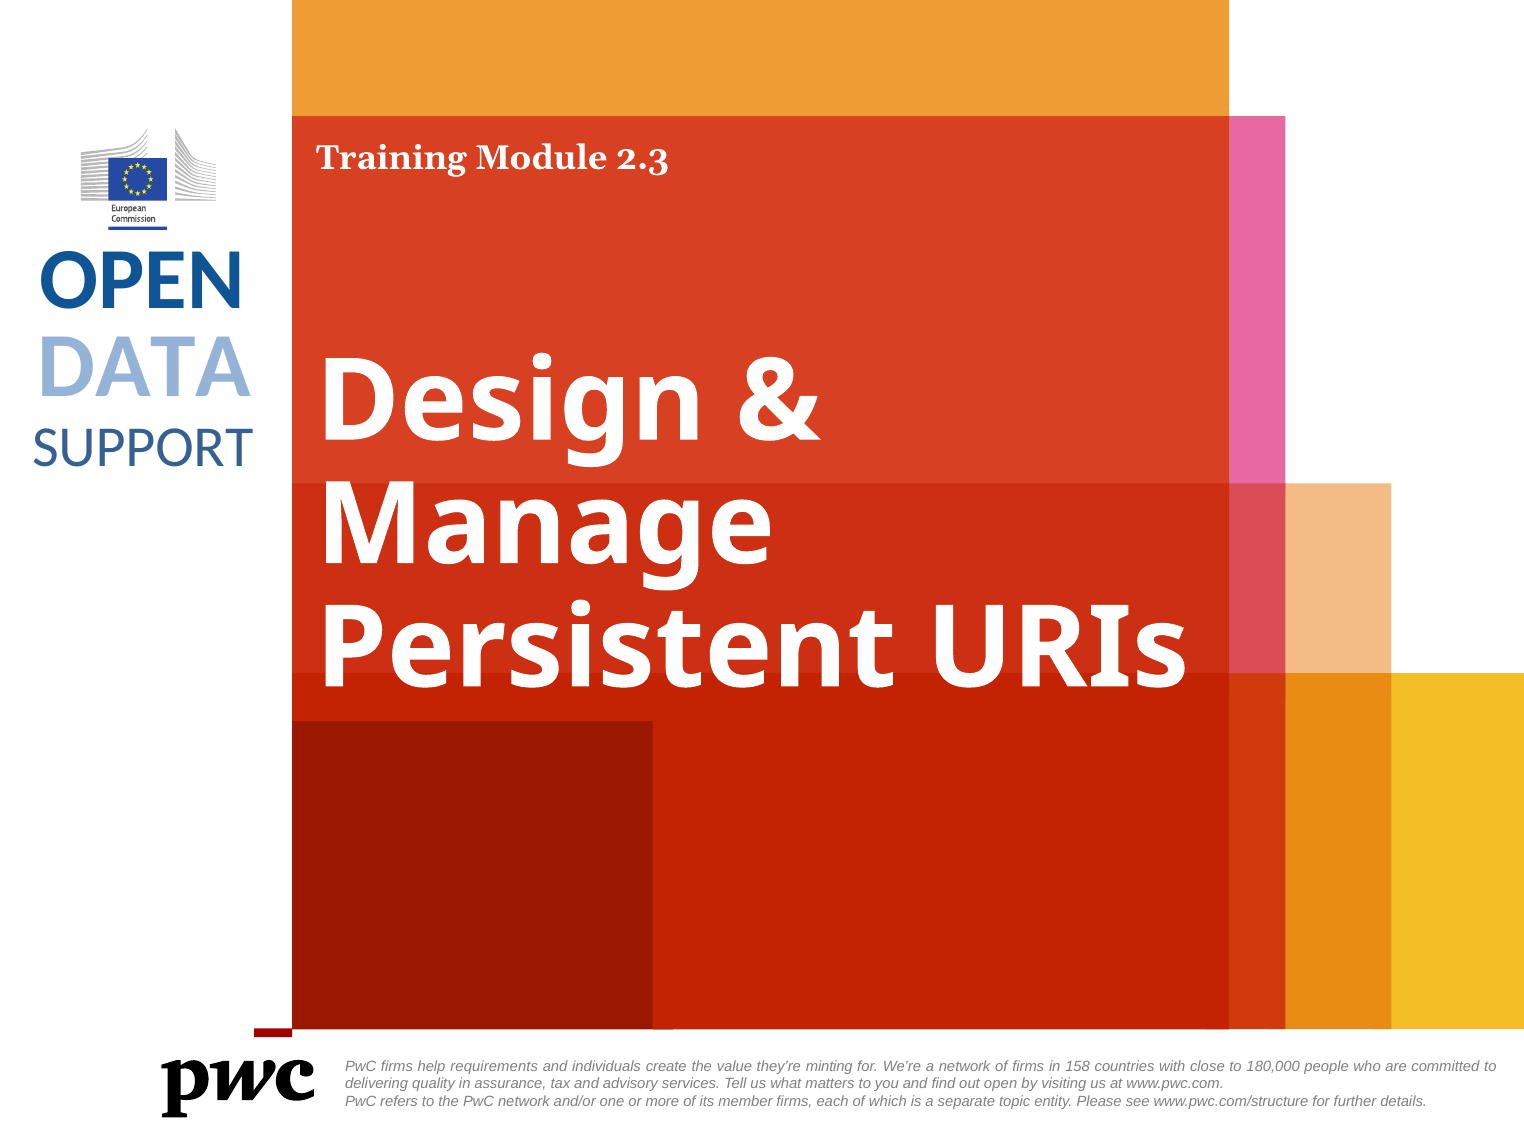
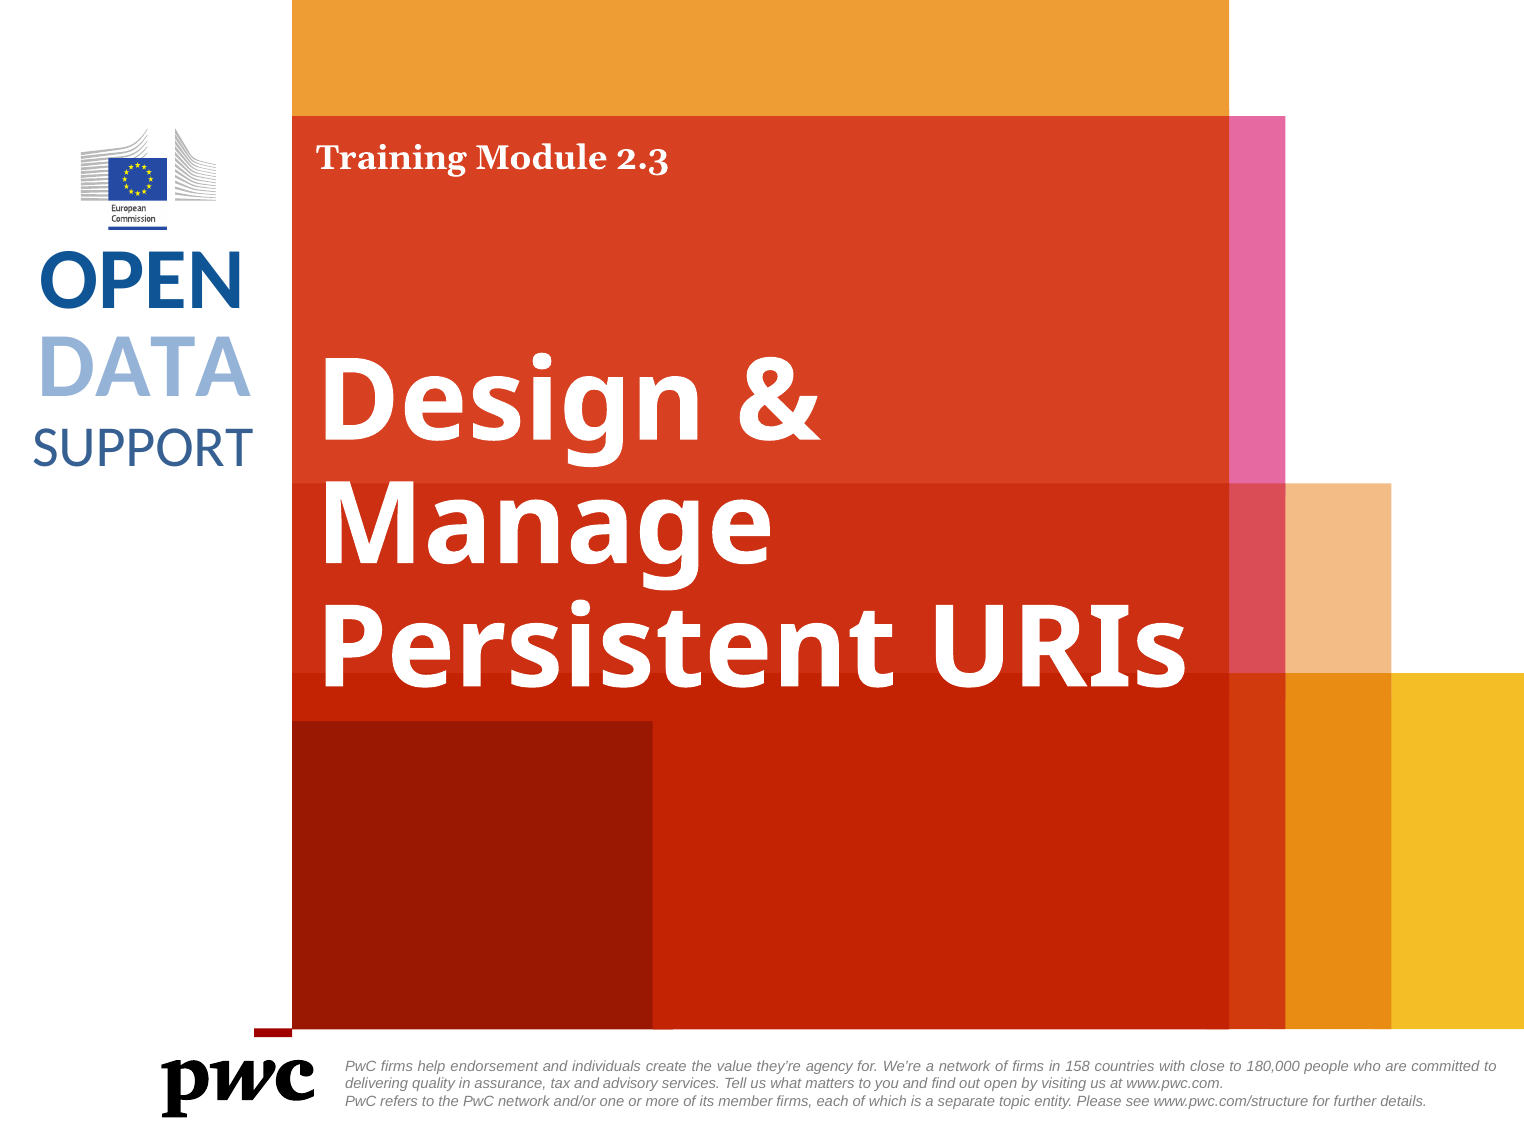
requirements: requirements -> endorsement
minting: minting -> agency
